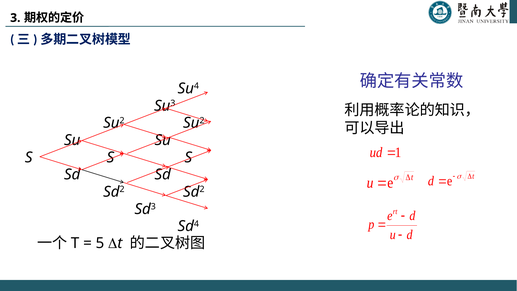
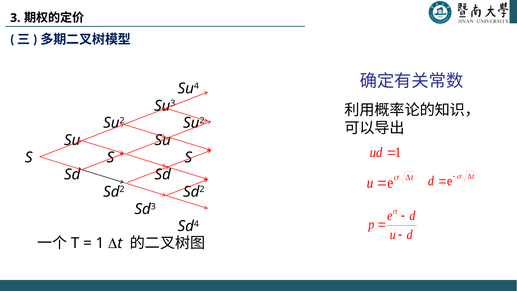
5 at (100, 243): 5 -> 1
